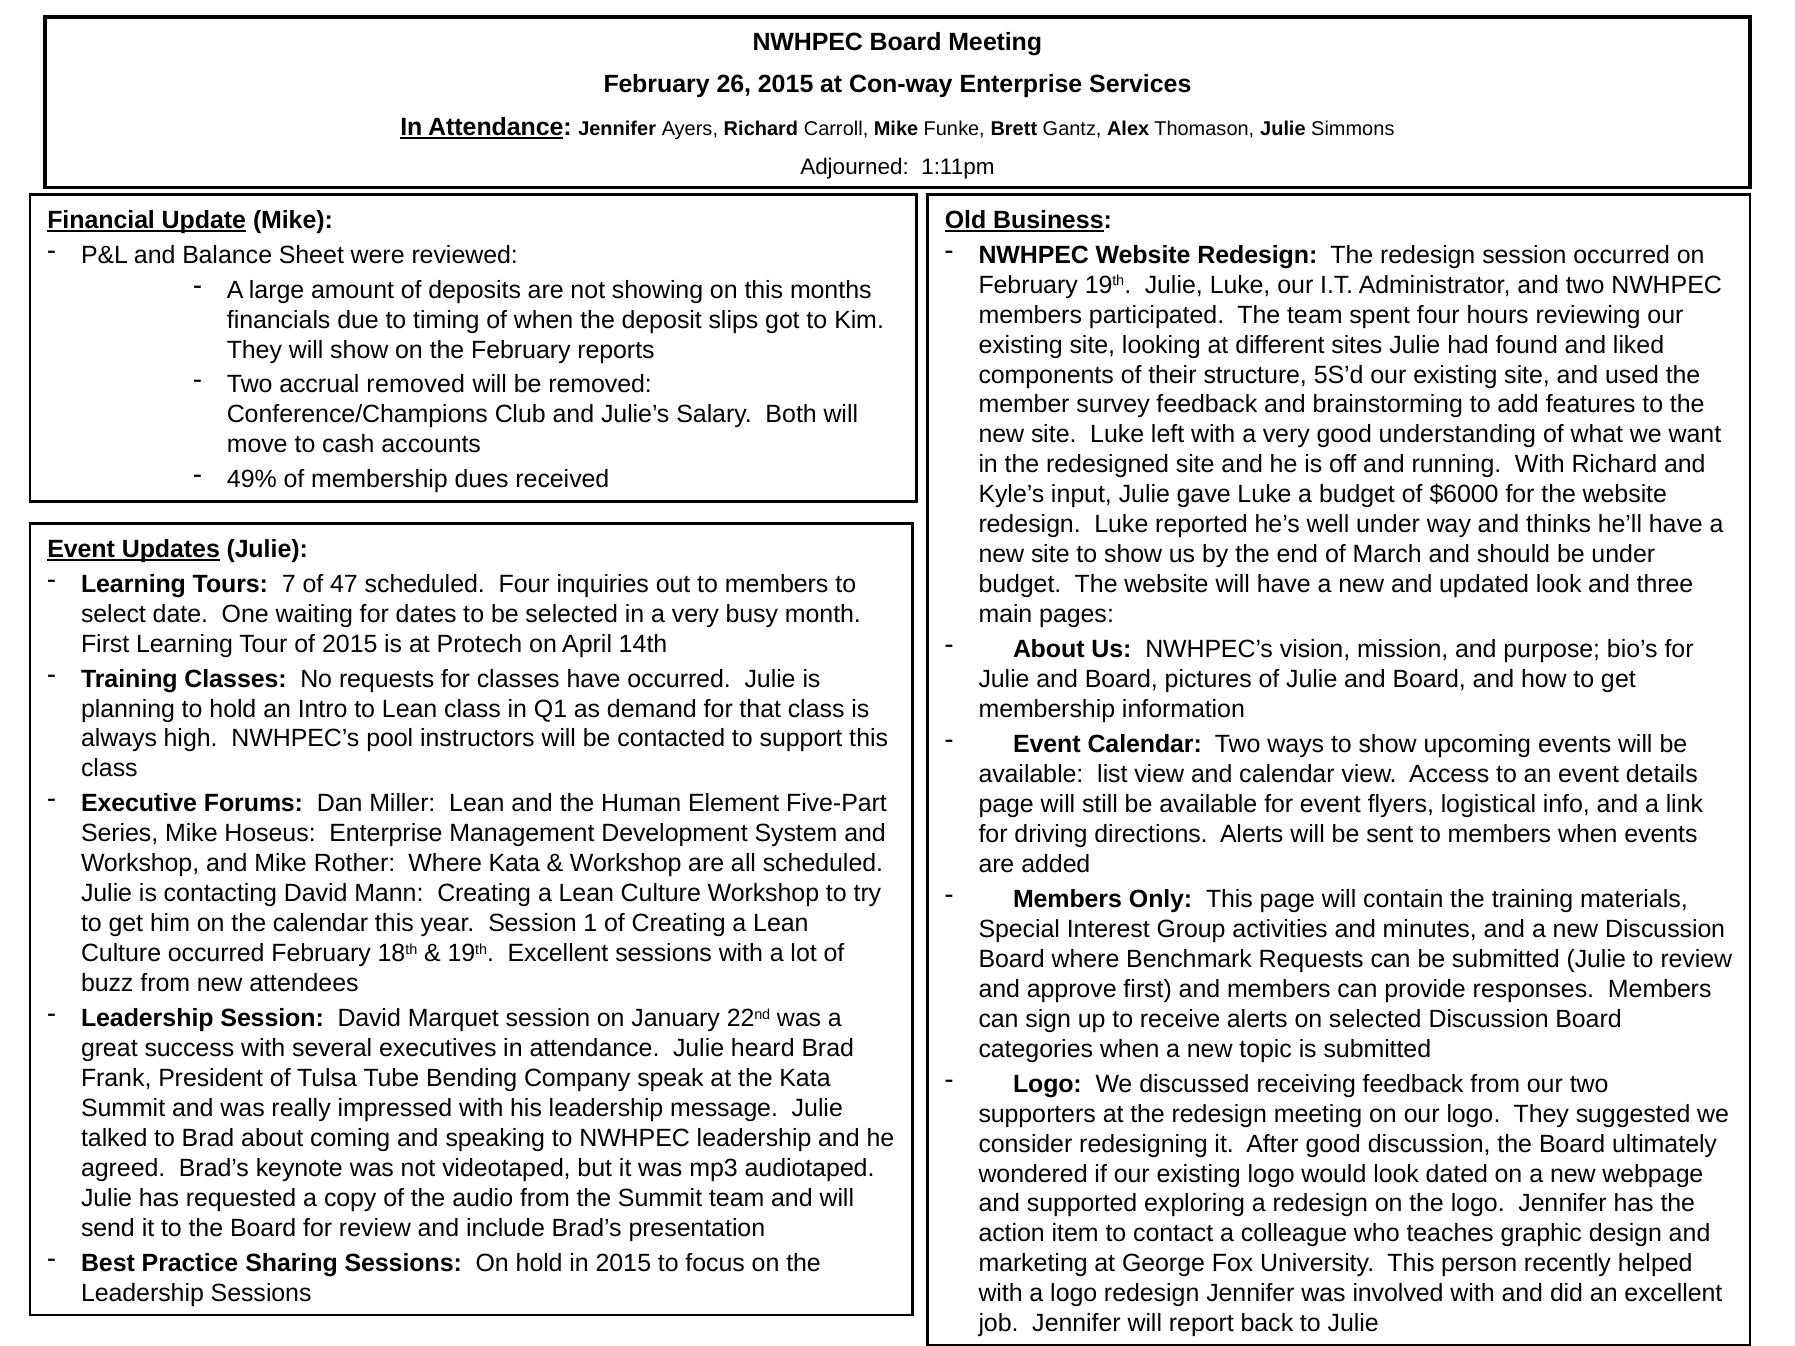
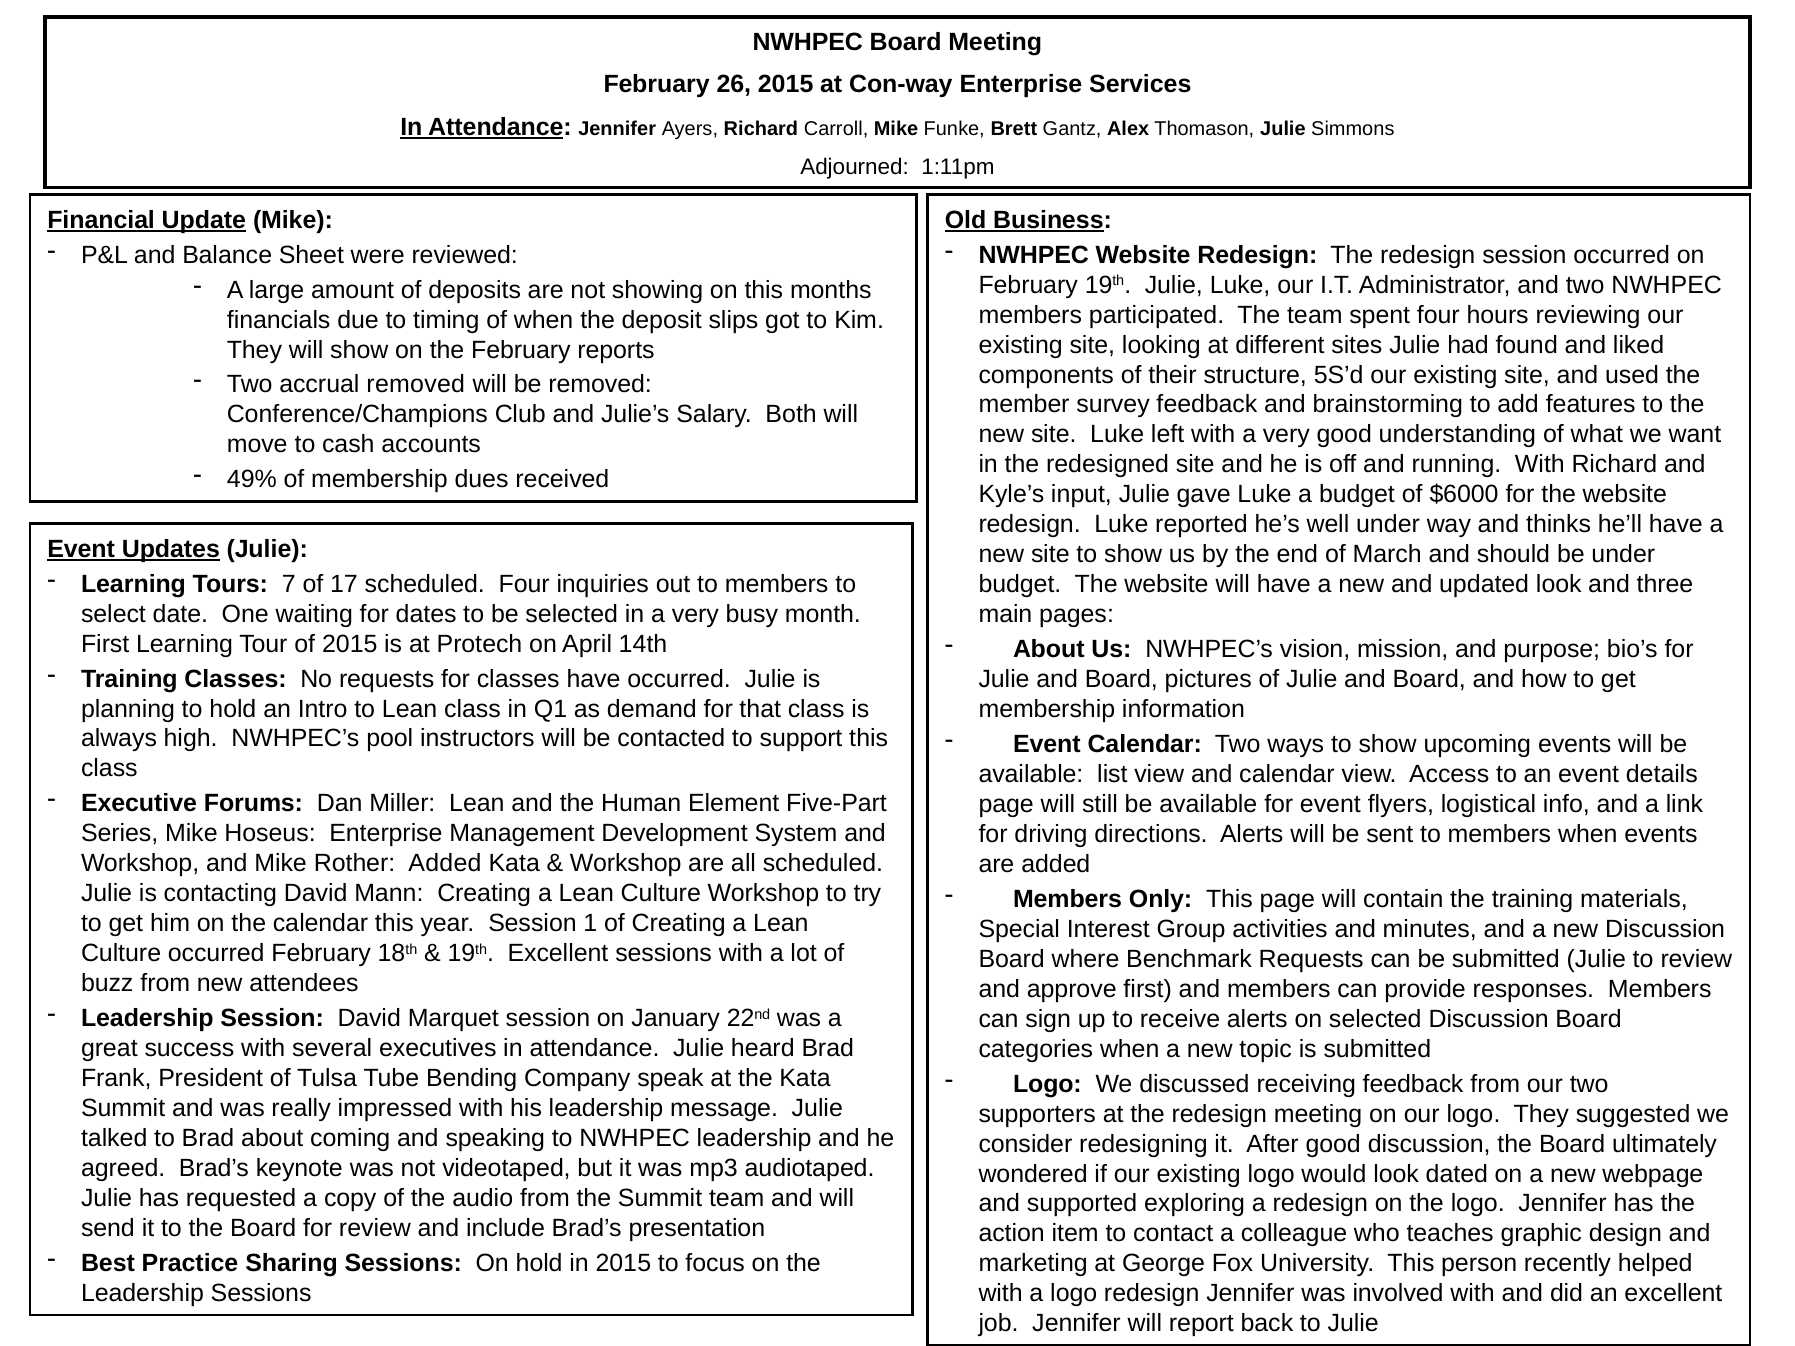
47: 47 -> 17
Rother Where: Where -> Added
